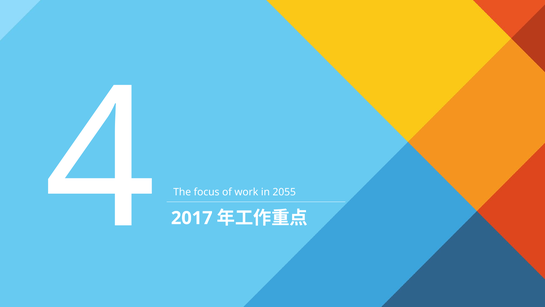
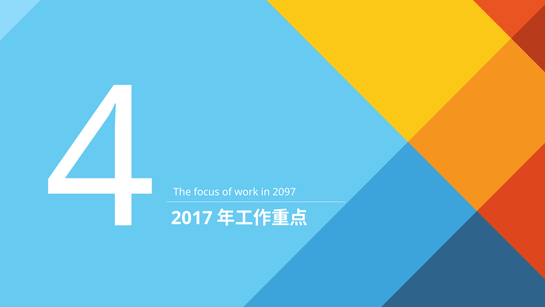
2055: 2055 -> 2097
